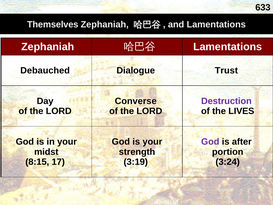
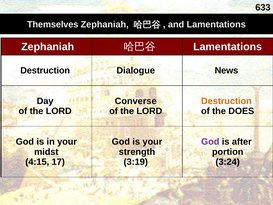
Debauched at (45, 70): Debauched -> Destruction
Trust: Trust -> News
Destruction at (226, 101) colour: purple -> orange
LIVES: LIVES -> DOES
8:15: 8:15 -> 4:15
